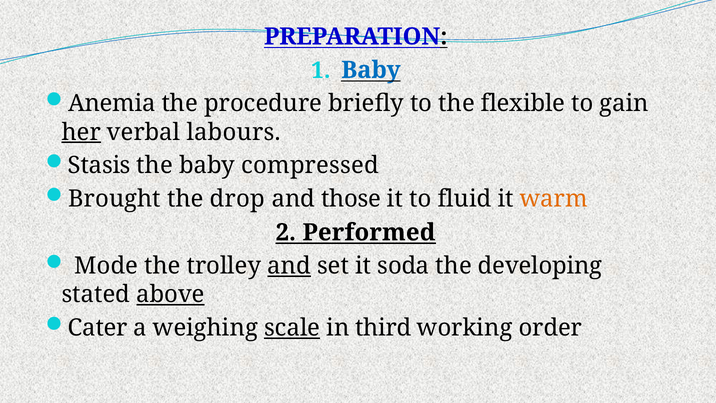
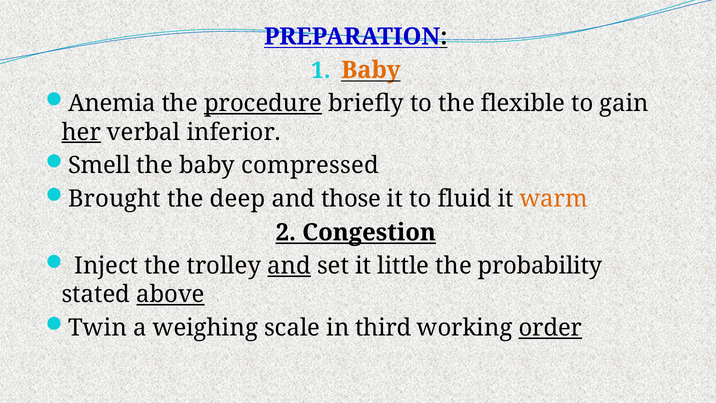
Baby at (371, 70) colour: blue -> orange
procedure underline: none -> present
labours: labours -> inferior
Stasis: Stasis -> Smell
drop: drop -> deep
Performed: Performed -> Congestion
Mode: Mode -> Inject
soda: soda -> little
developing: developing -> probability
Cater: Cater -> Twin
scale underline: present -> none
order underline: none -> present
